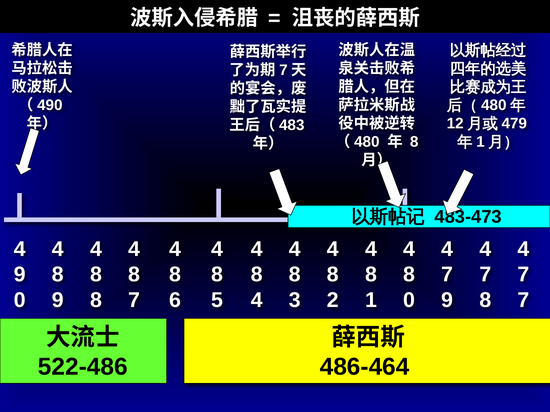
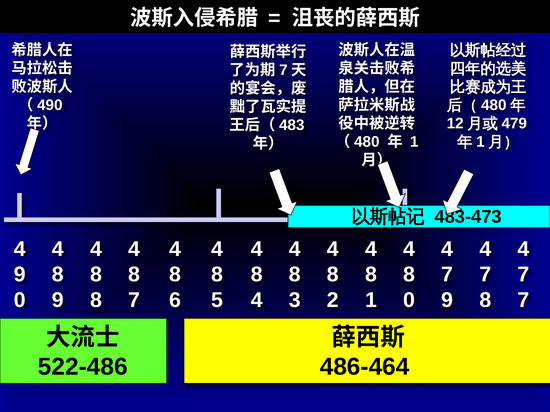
8 at (414, 142): 8 -> 1
